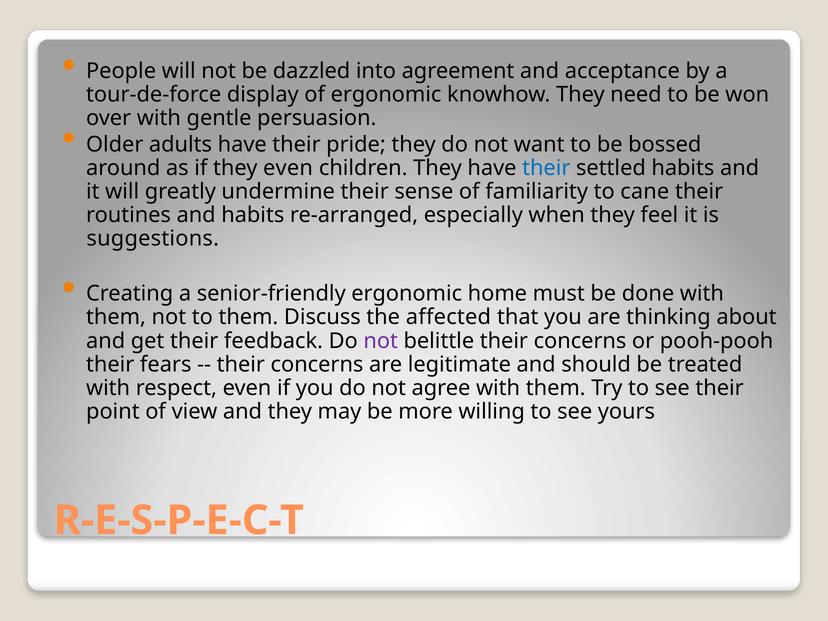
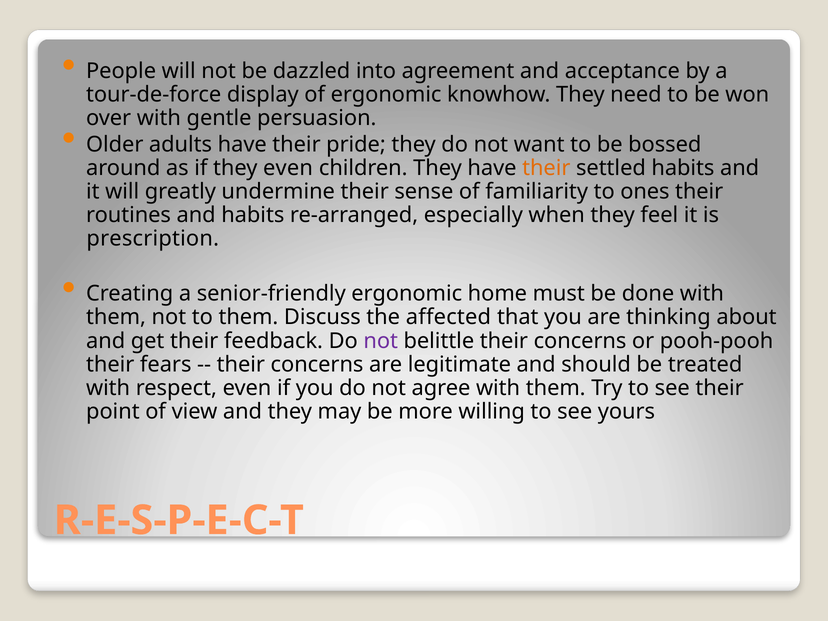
their at (546, 168) colour: blue -> orange
cane: cane -> ones
suggestions: suggestions -> prescription
